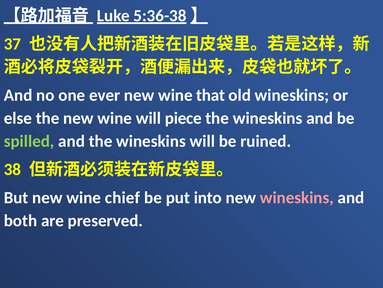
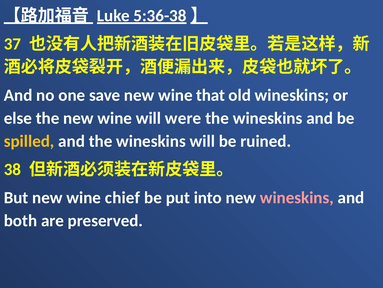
ever: ever -> save
piece: piece -> were
spilled colour: light green -> yellow
